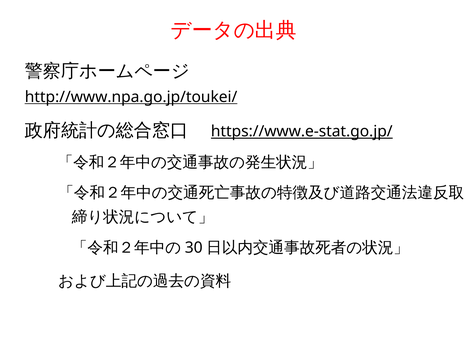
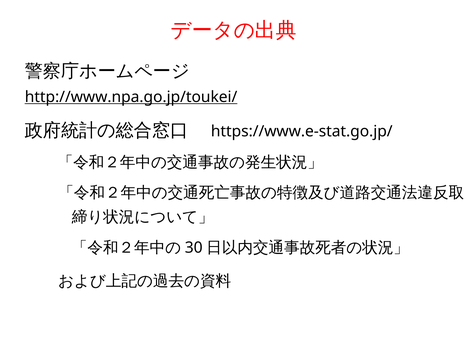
https://www.e-stat.go.jp/ underline: present -> none
